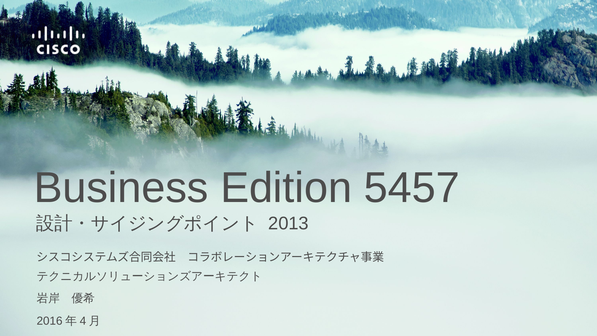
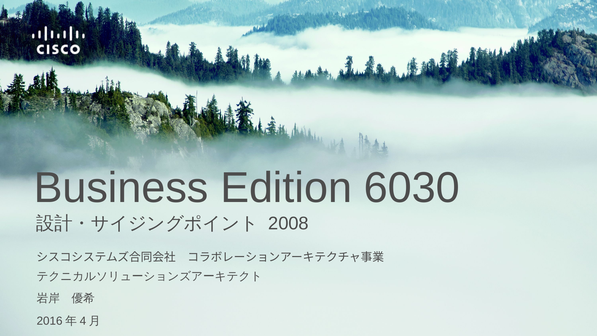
5457: 5457 -> 6030
2013: 2013 -> 2008
